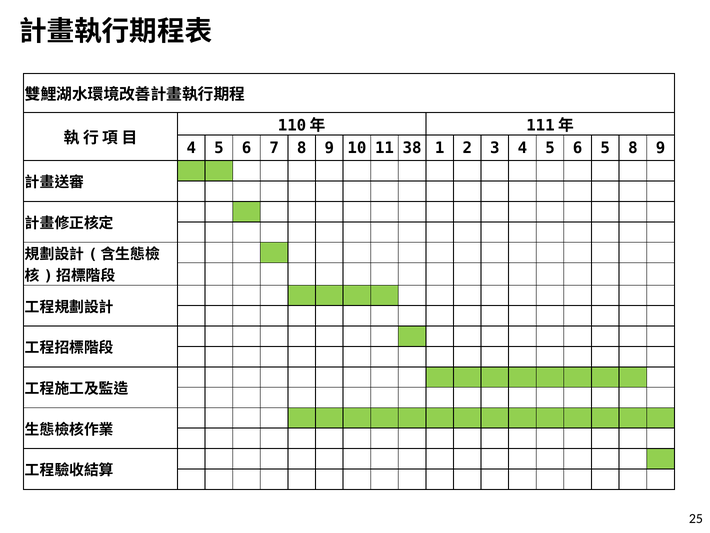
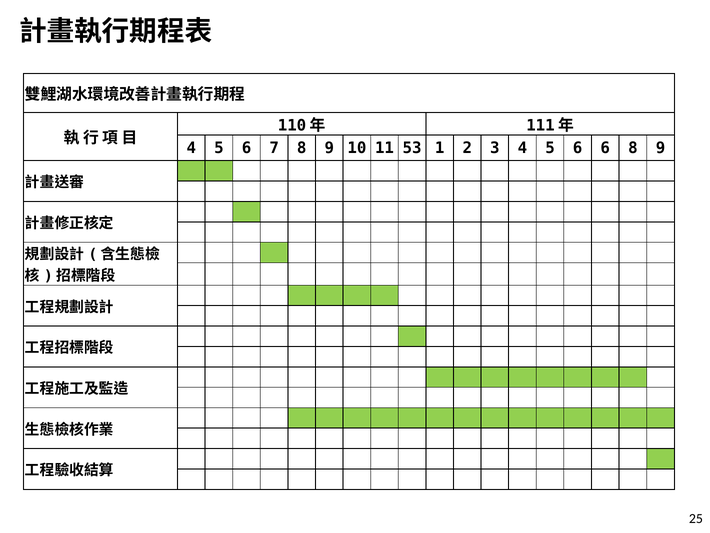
38: 38 -> 53
6 5: 5 -> 6
